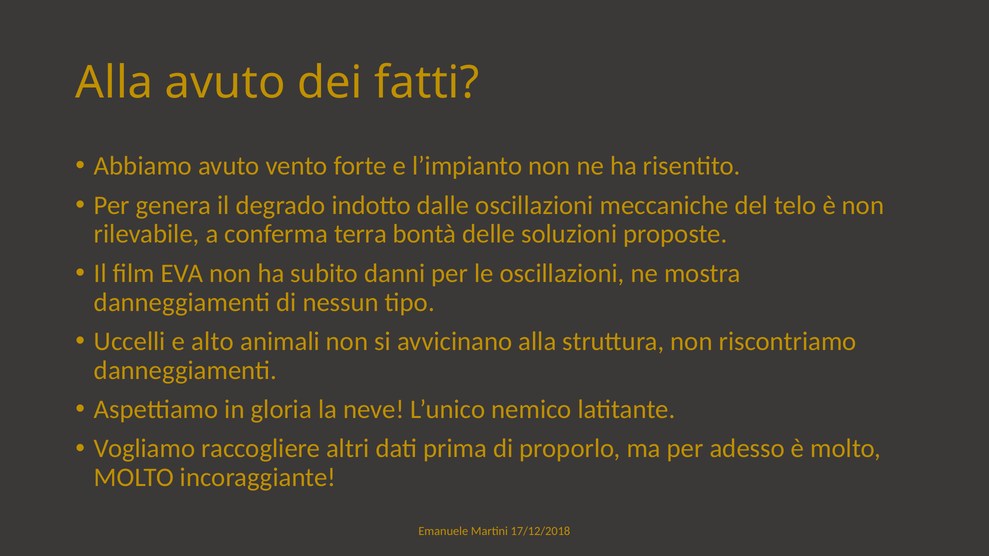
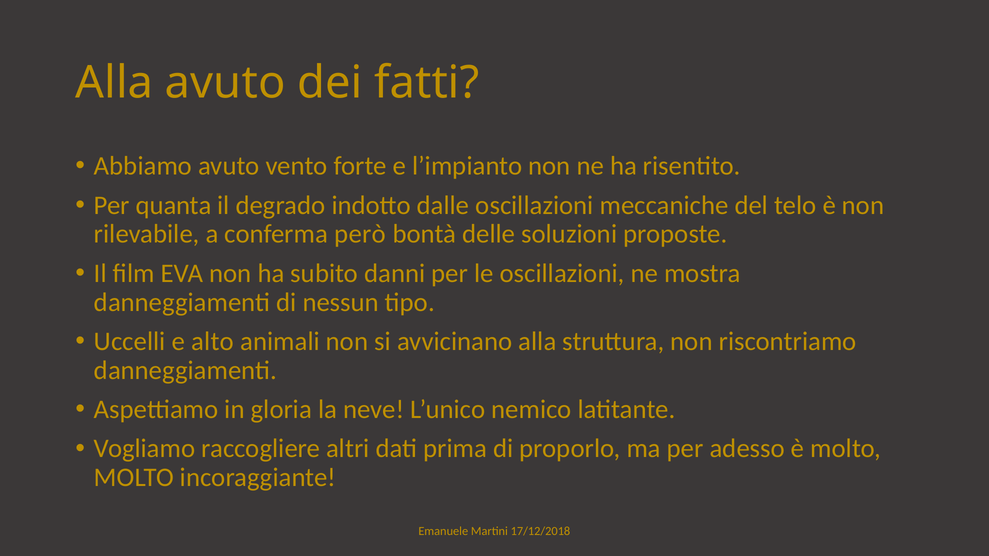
genera: genera -> quanta
terra: terra -> però
